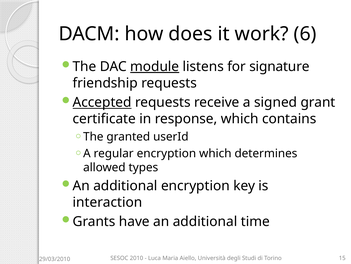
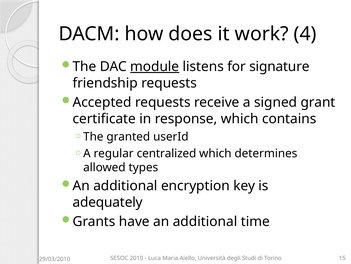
6: 6 -> 4
Accepted underline: present -> none
regular encryption: encryption -> centralized
interaction: interaction -> adequately
